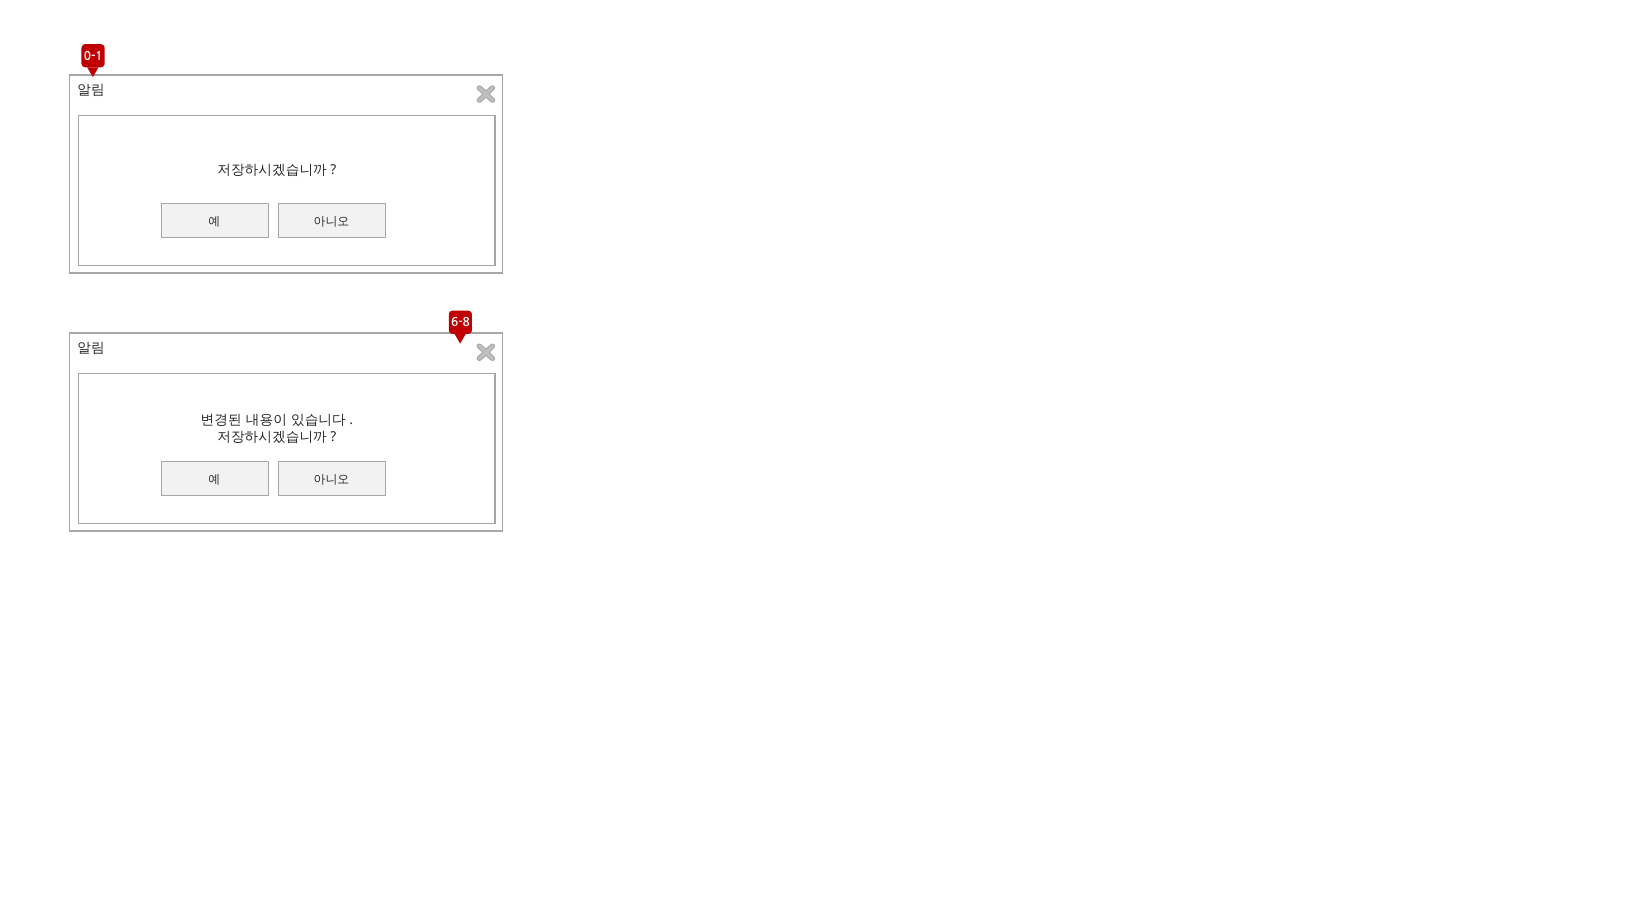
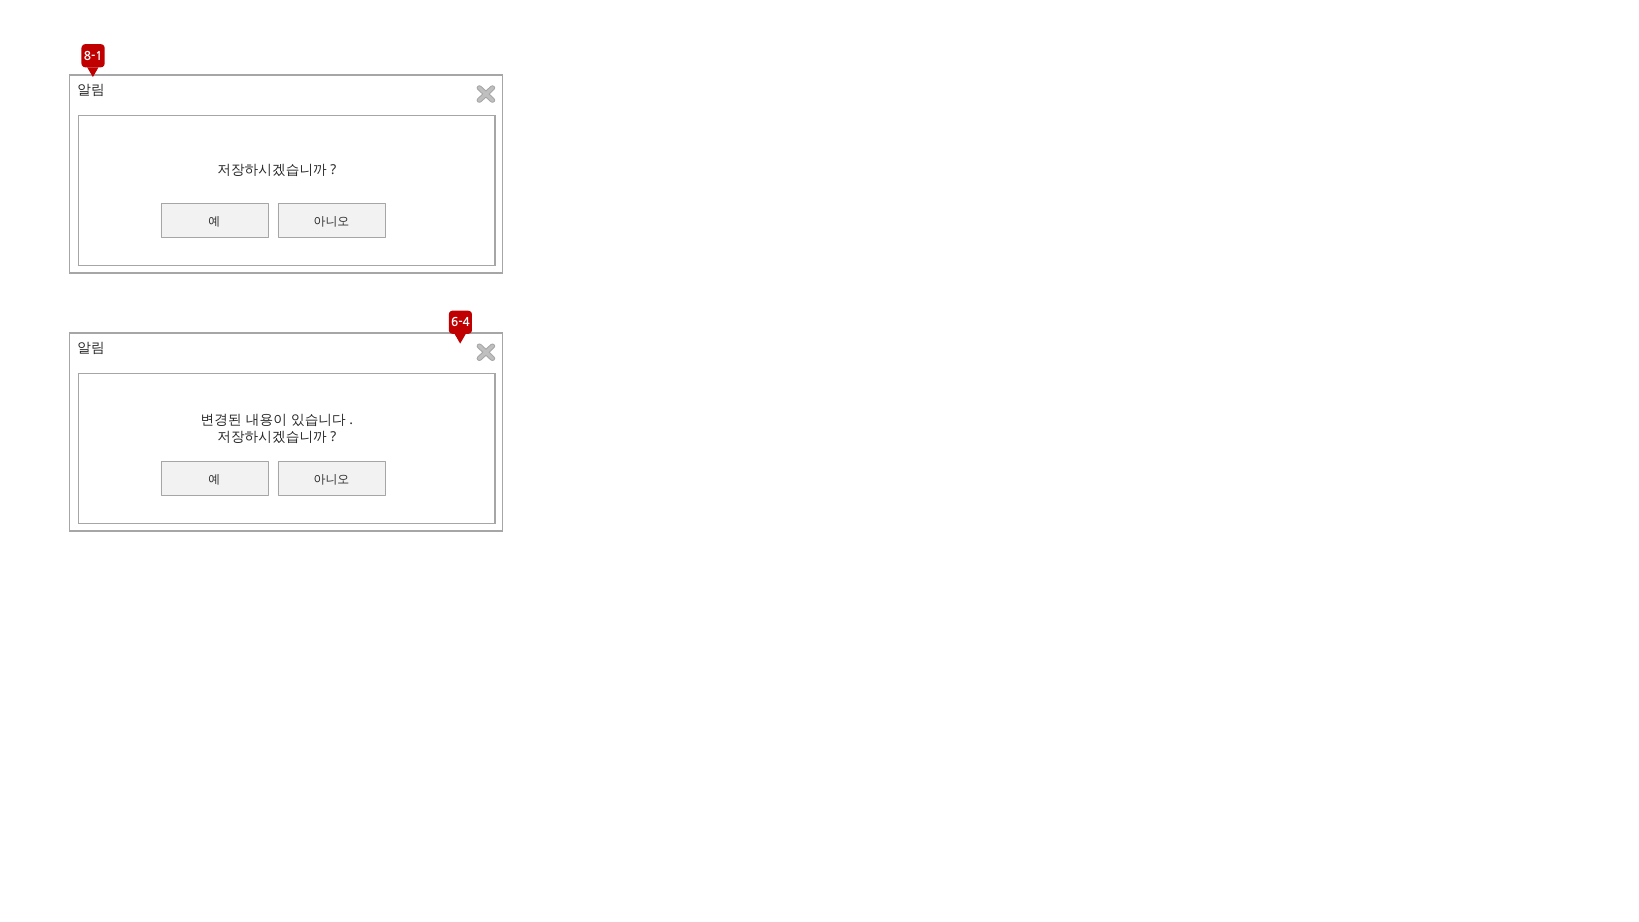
0-1: 0-1 -> 8-1
6-8: 6-8 -> 6-4
